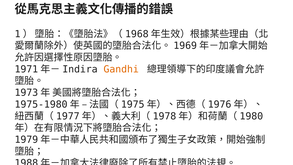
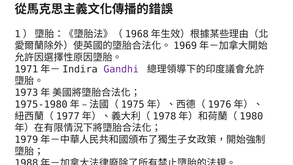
Gandhi colour: orange -> purple
